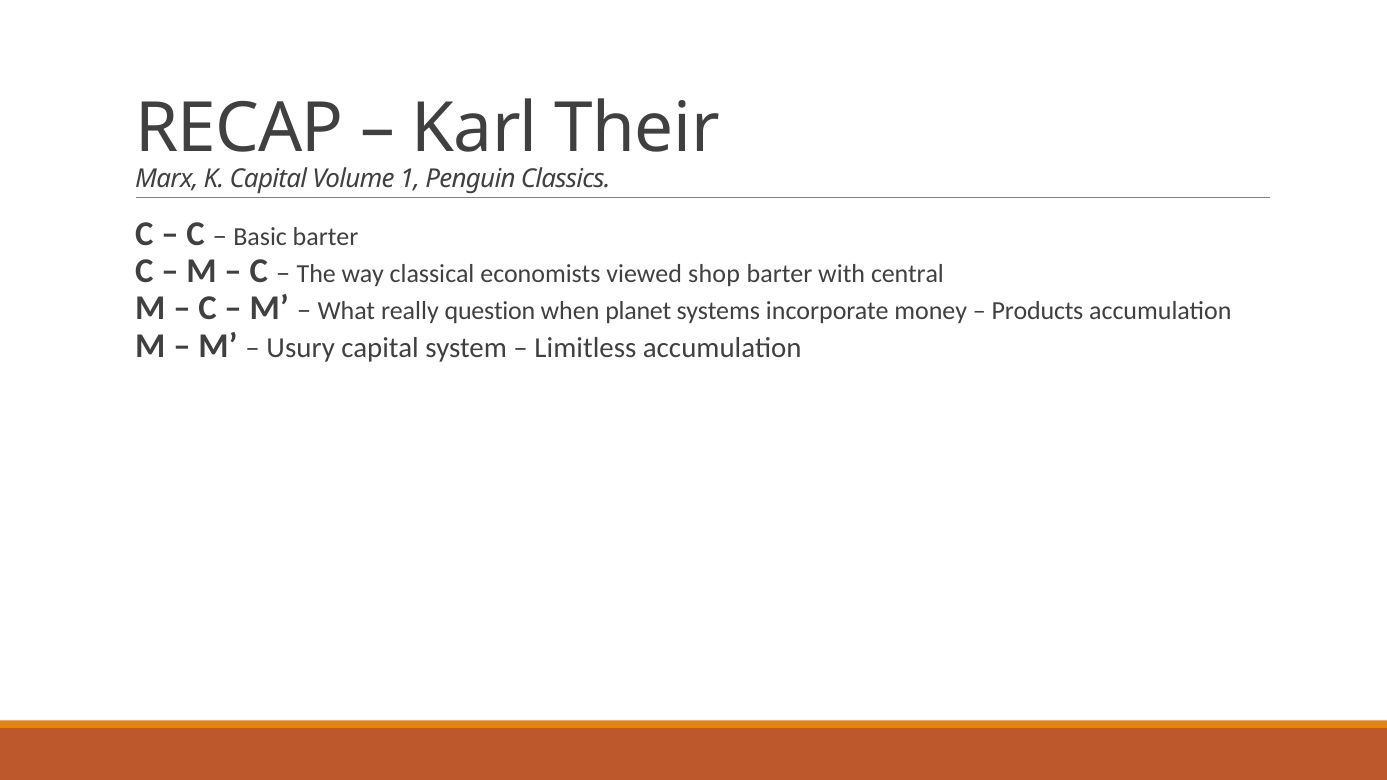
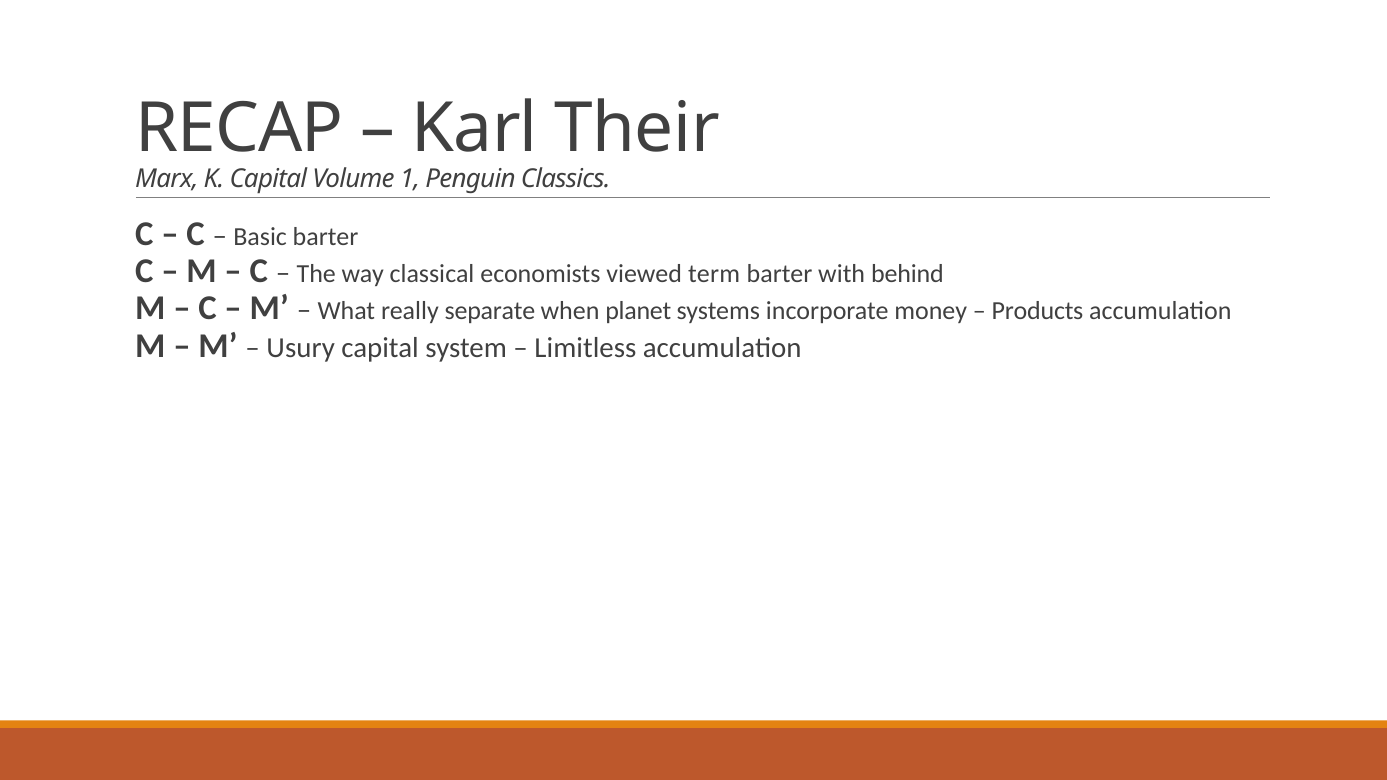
shop: shop -> term
central: central -> behind
question: question -> separate
